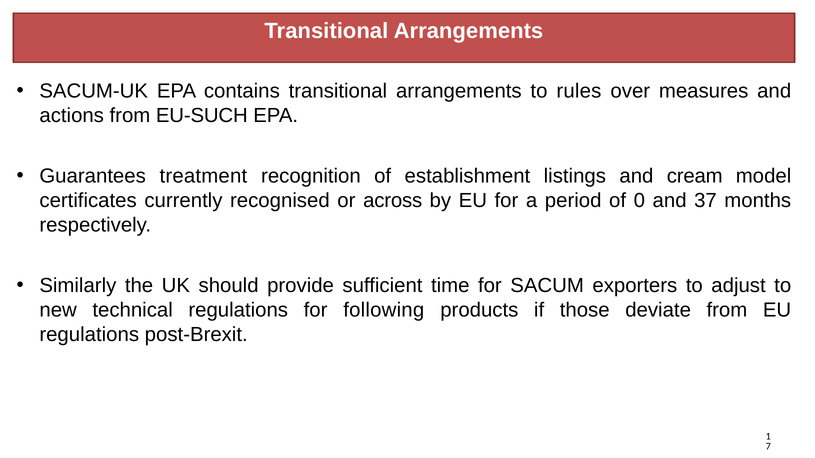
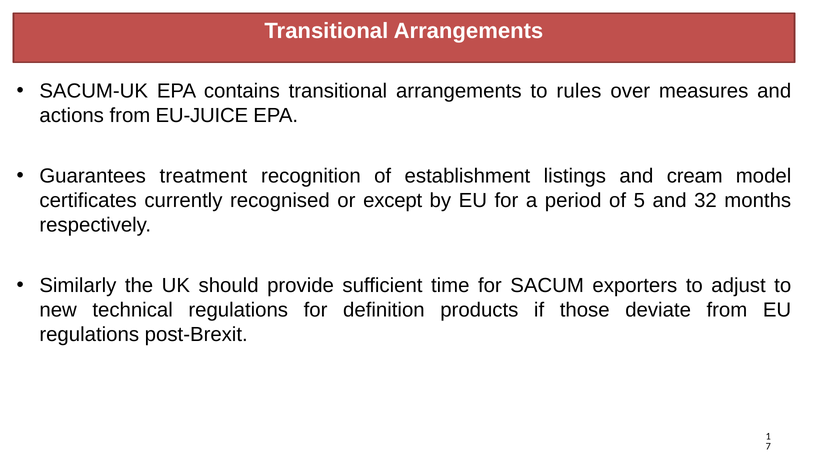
EU-SUCH: EU-SUCH -> EU-JUICE
across: across -> except
0: 0 -> 5
37: 37 -> 32
following: following -> definition
